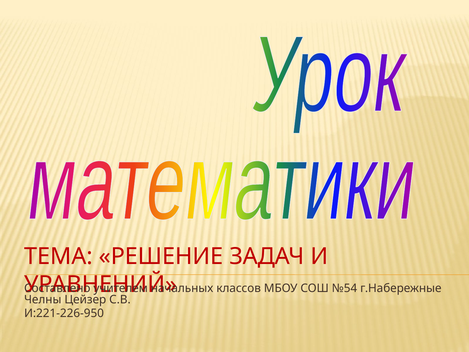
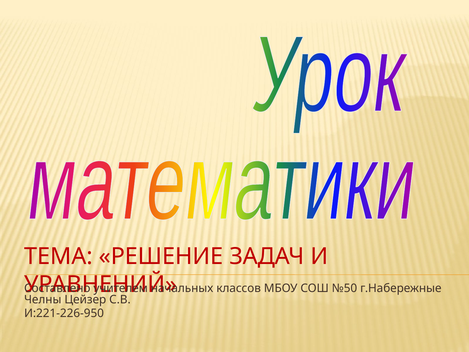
№54: №54 -> №50
